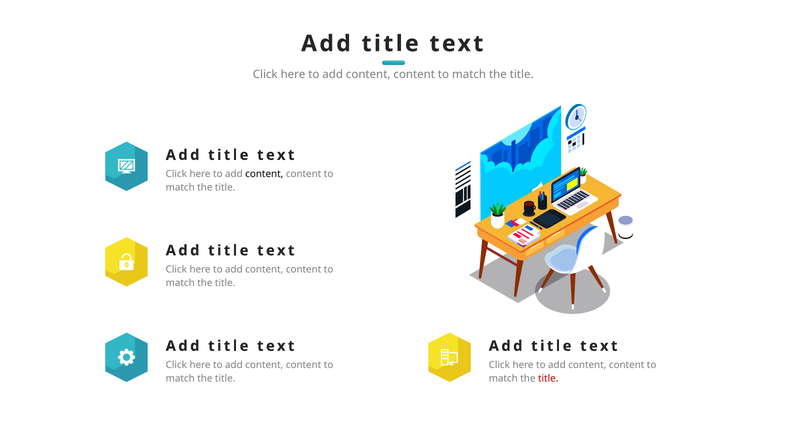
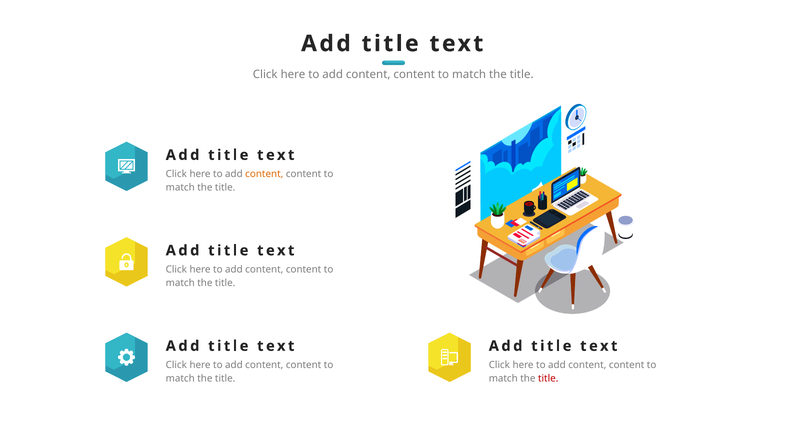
content at (264, 174) colour: black -> orange
